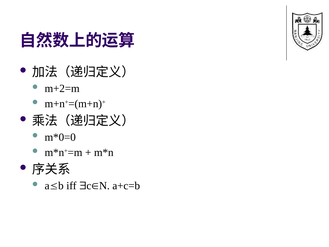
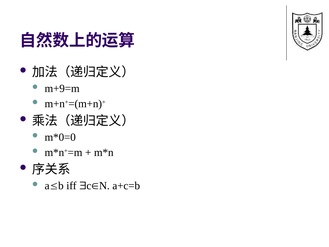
m+2=m: m+2=m -> m+9=m
